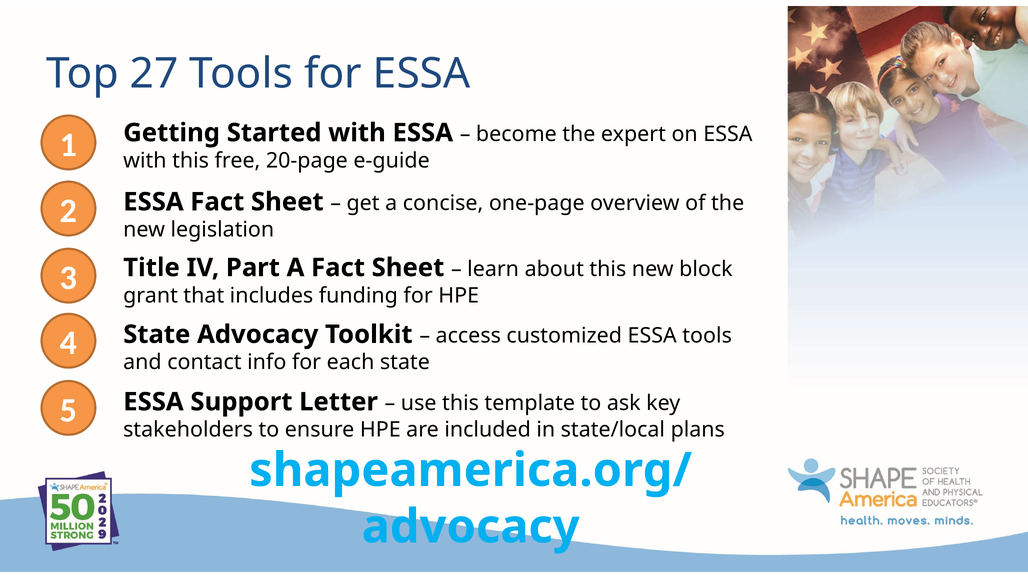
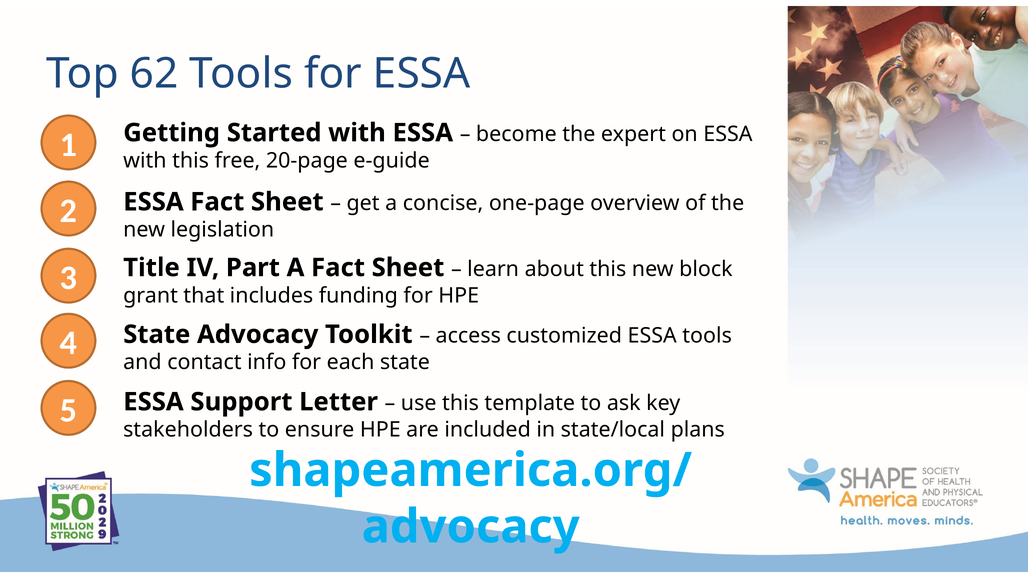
27: 27 -> 62
